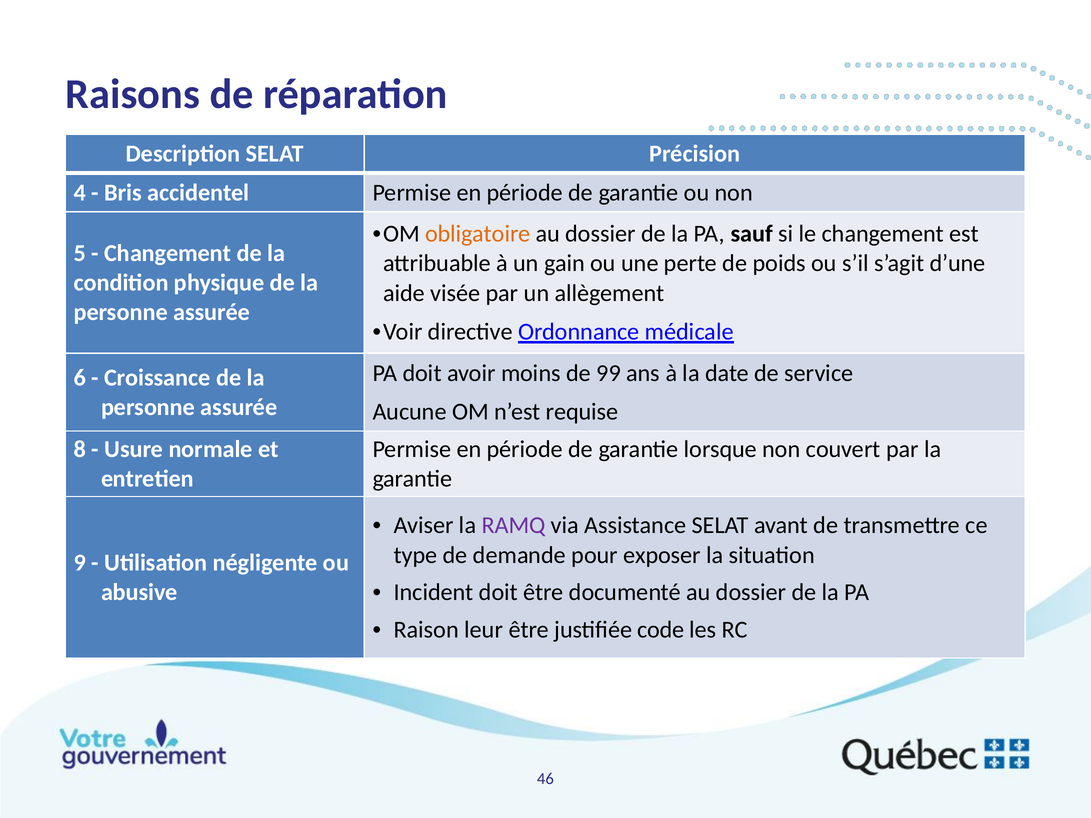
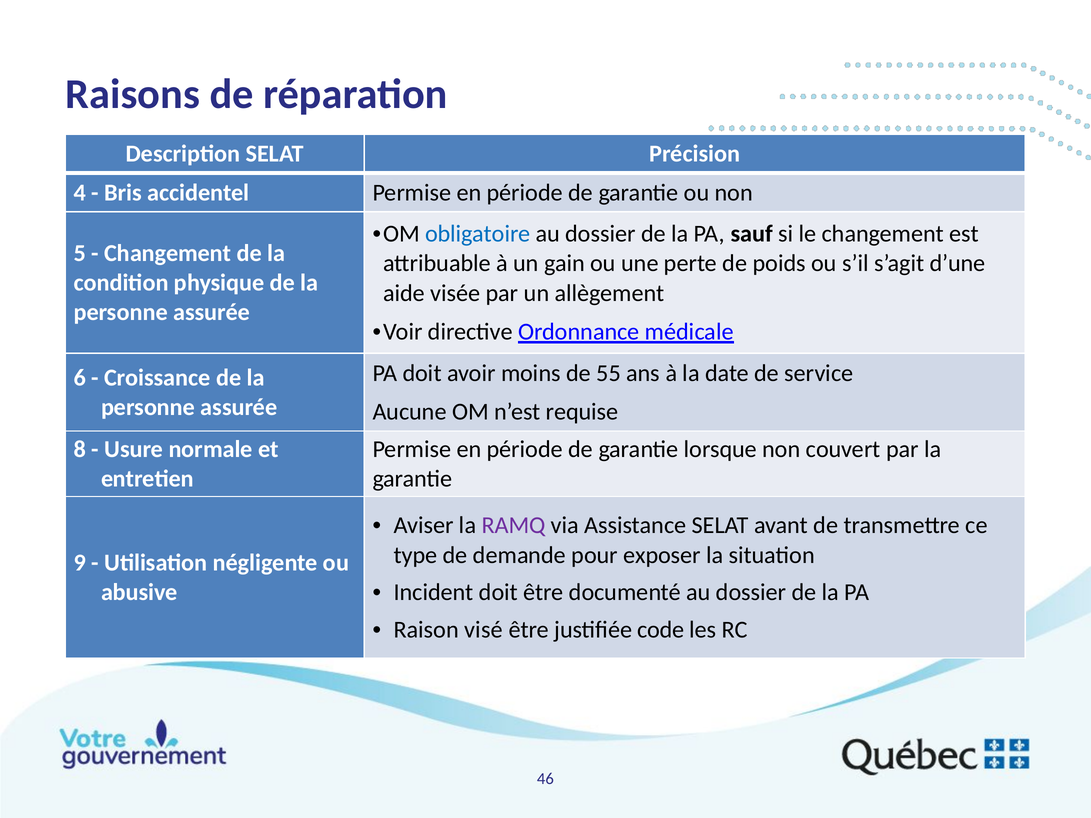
obligatoire colour: orange -> blue
99: 99 -> 55
leur: leur -> visé
